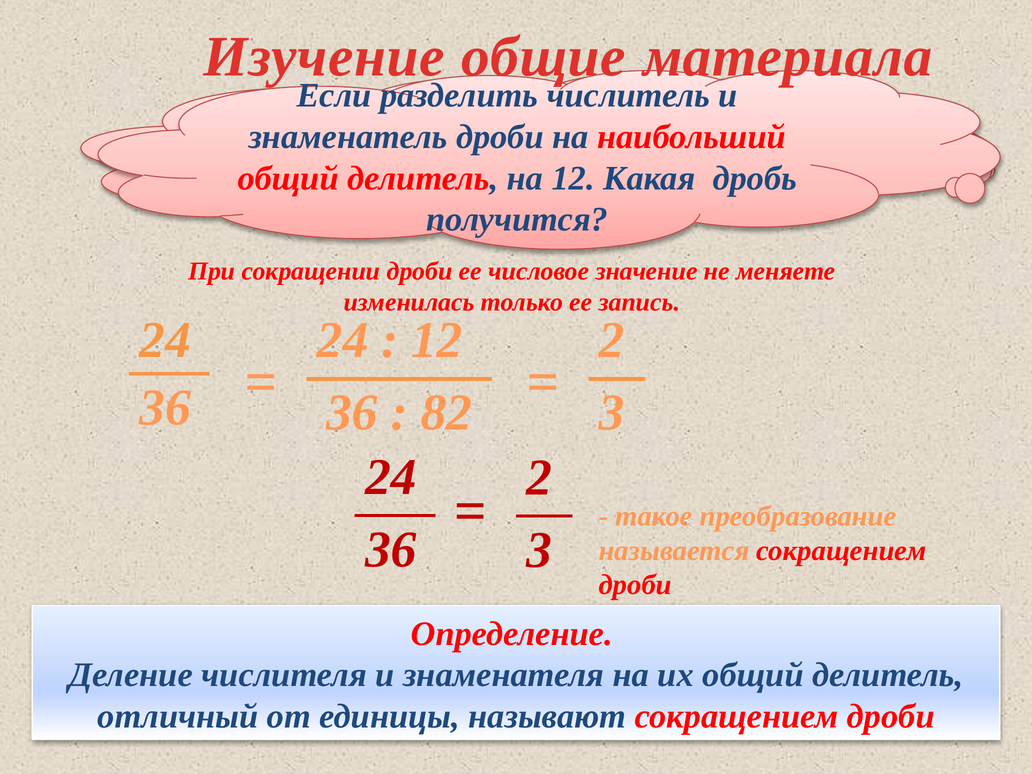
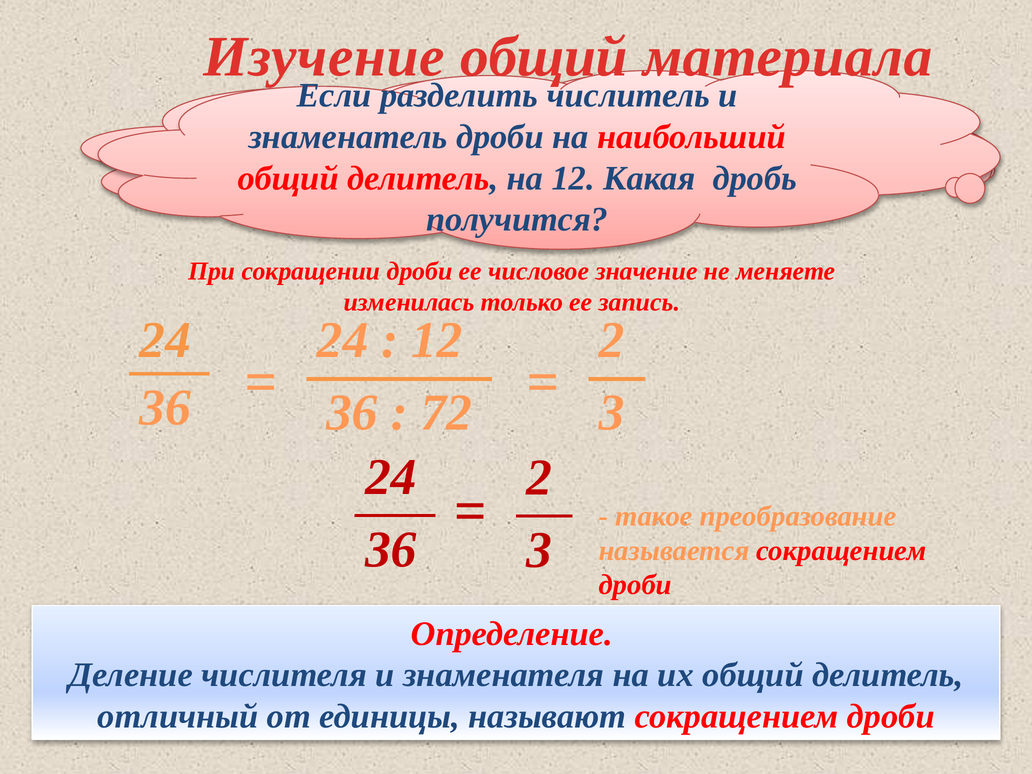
Изучение общие: общие -> общий
82: 82 -> 72
